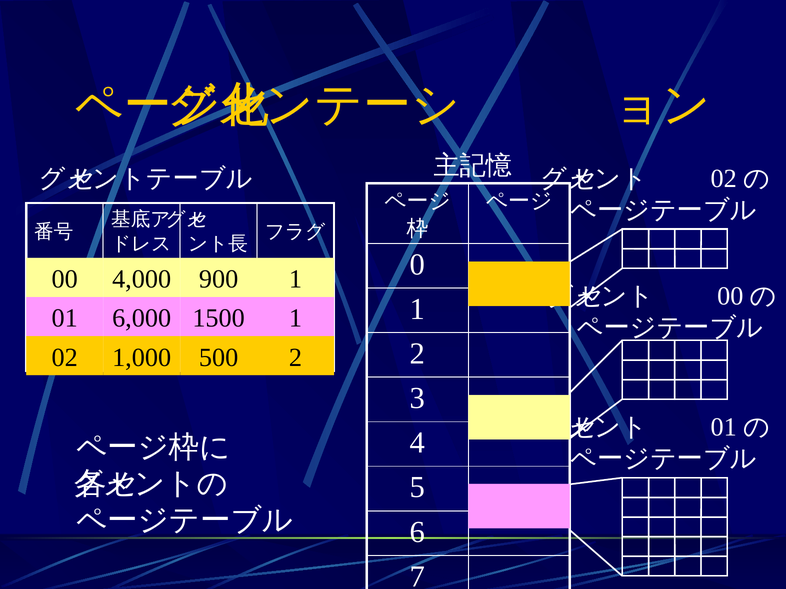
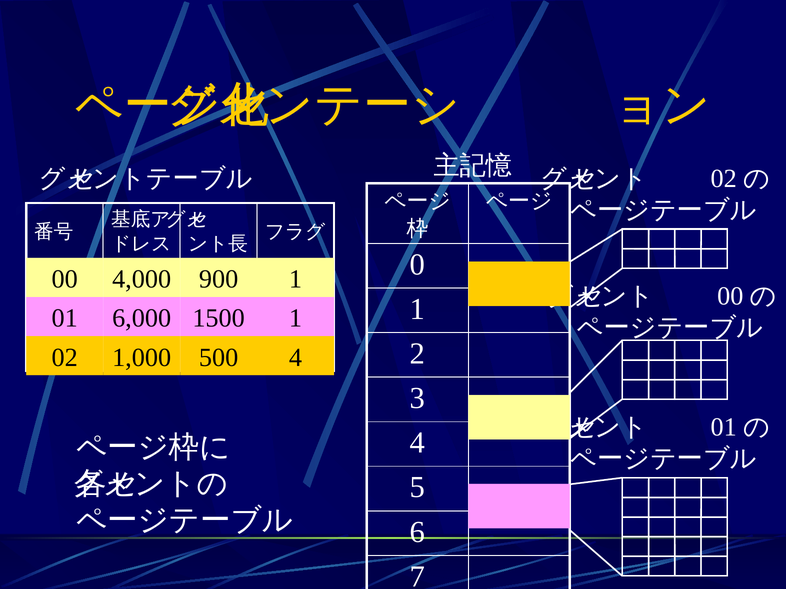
2 at (296, 358): 2 -> 4
